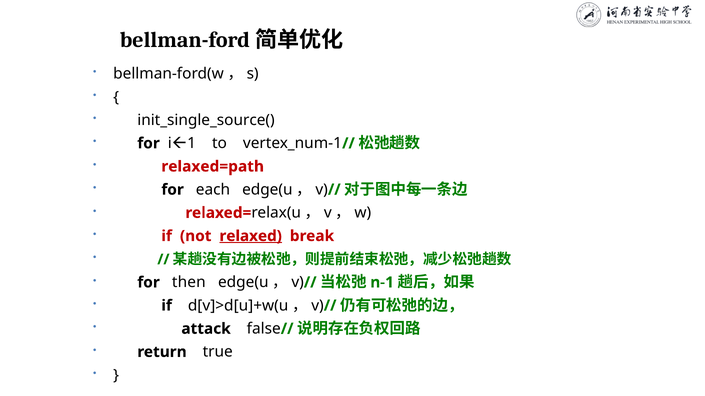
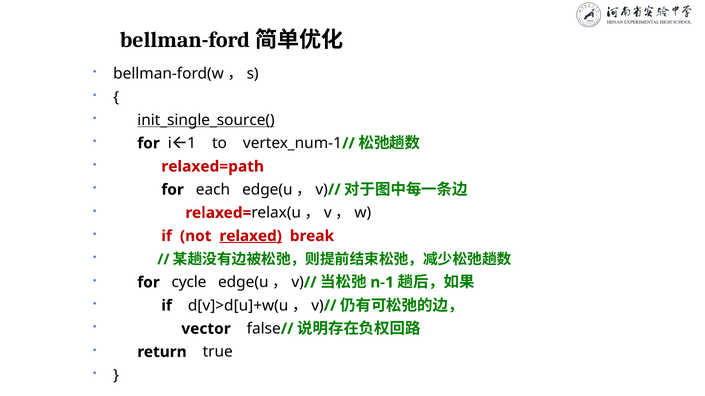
init_single_source( underline: none -> present
then: then -> cycle
attack: attack -> vector
